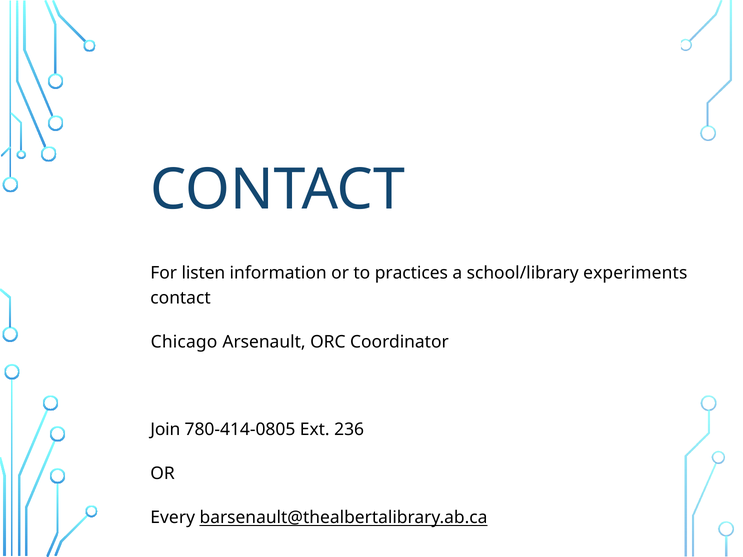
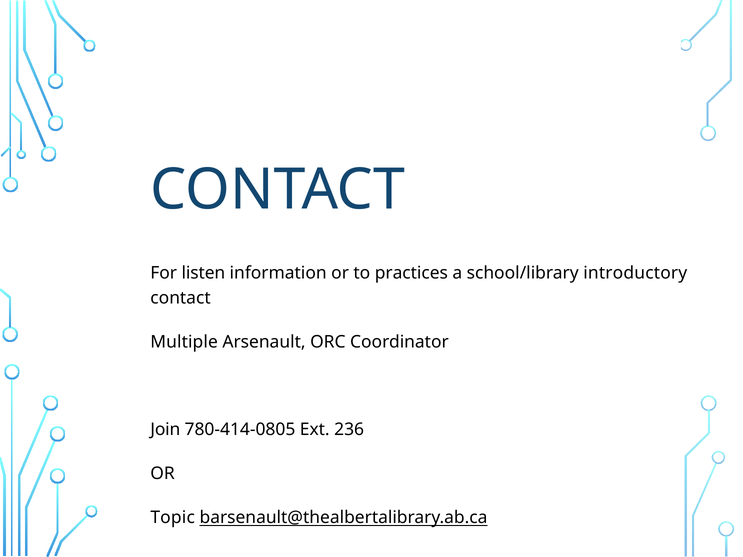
experiments: experiments -> introductory
Chicago: Chicago -> Multiple
Every: Every -> Topic
